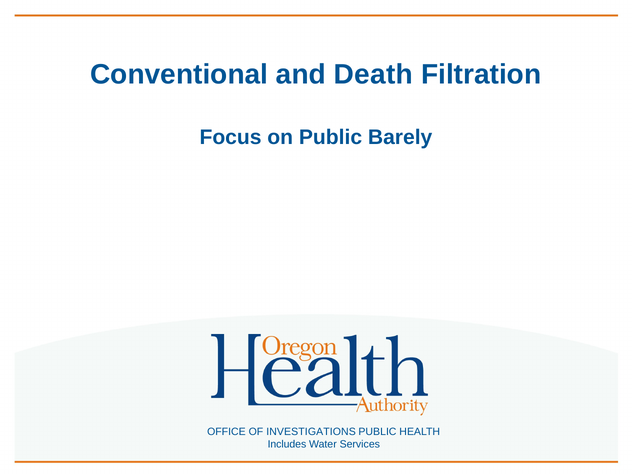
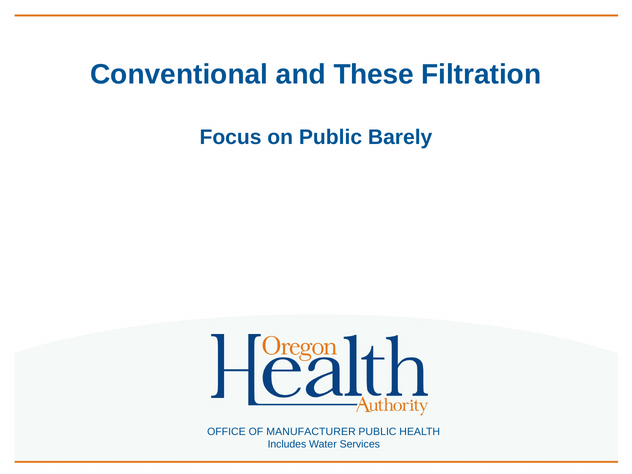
Death: Death -> These
INVESTIGATIONS: INVESTIGATIONS -> MANUFACTURER
